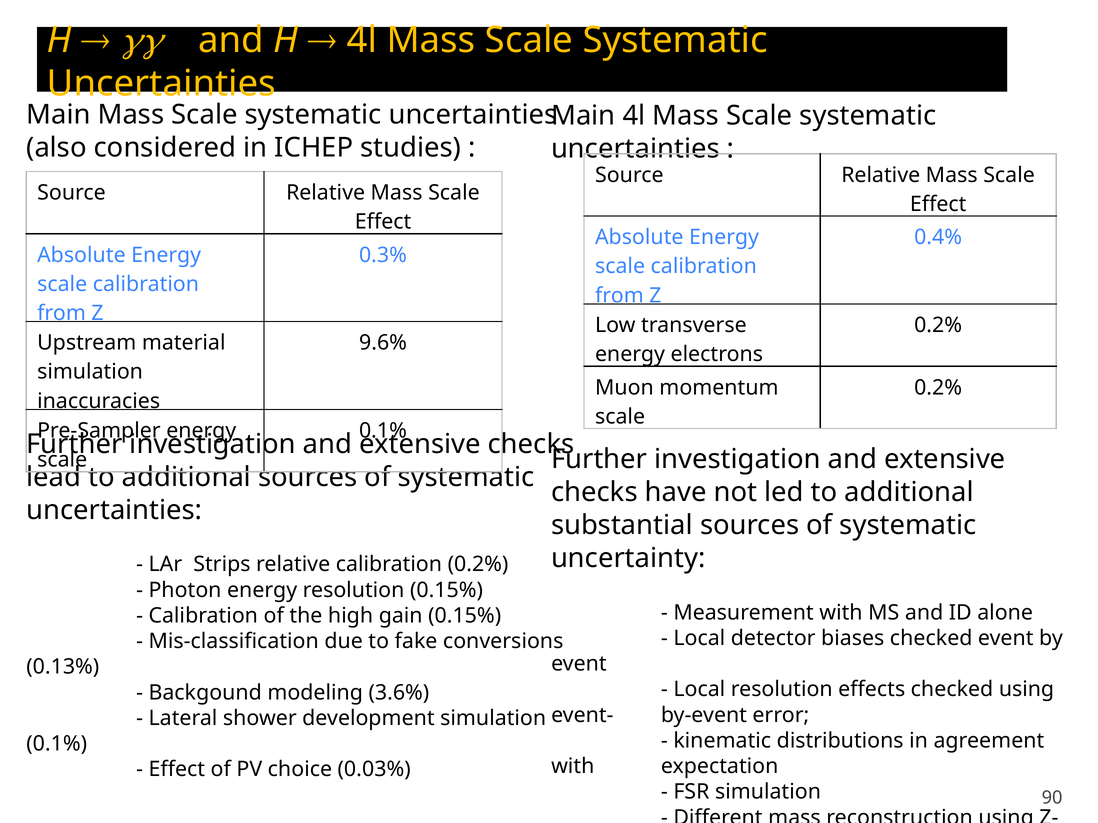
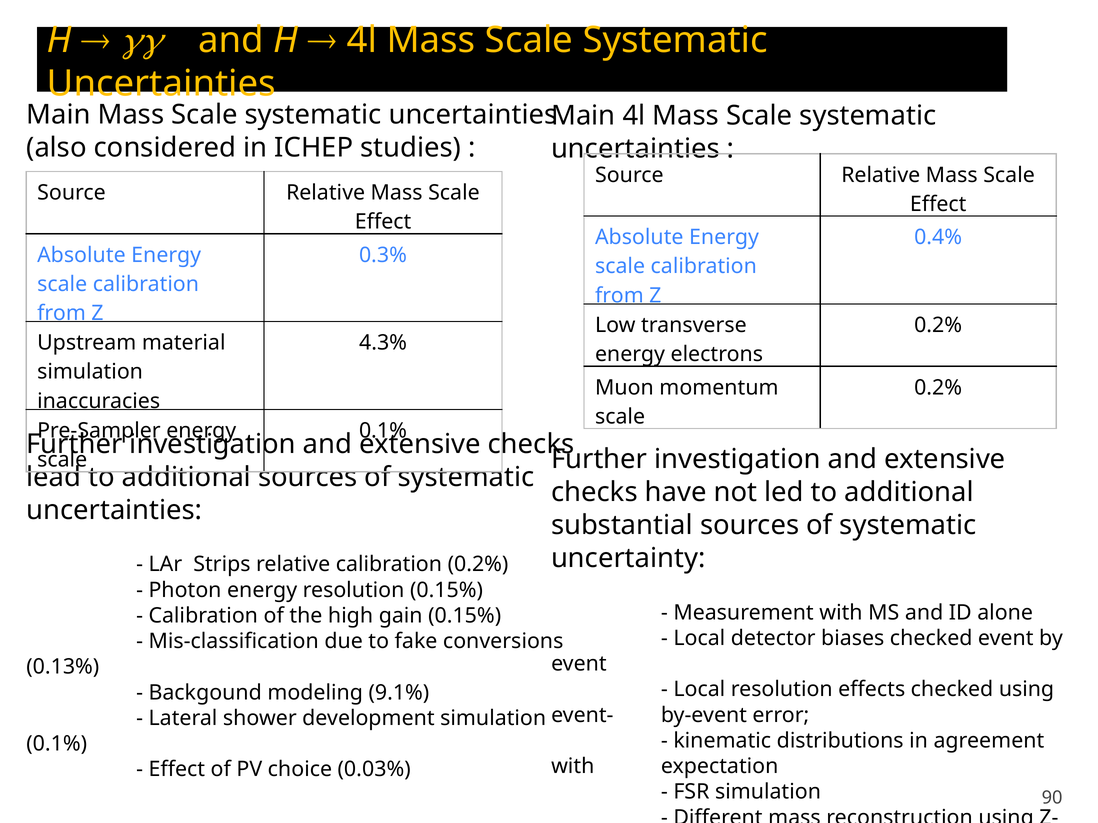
9.6%: 9.6% -> 4.3%
3.6%: 3.6% -> 9.1%
